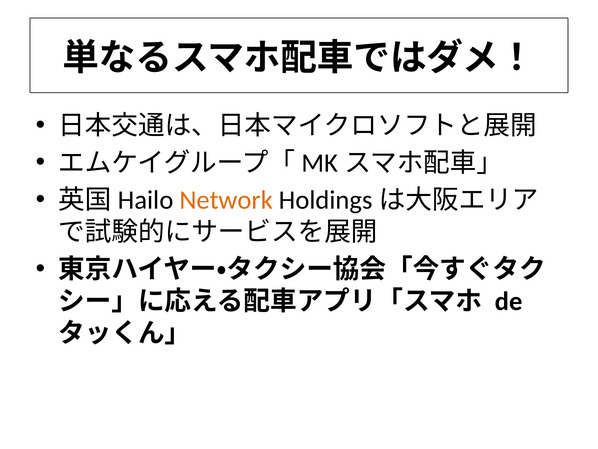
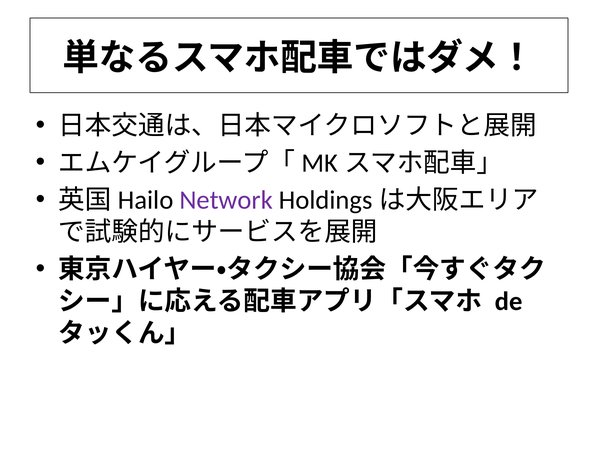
Network colour: orange -> purple
